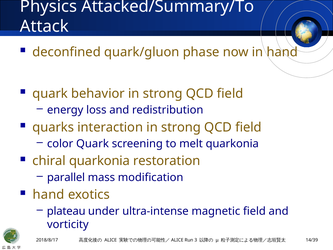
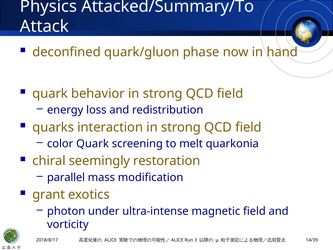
chiral quarkonia: quarkonia -> seemingly
hand at (49, 194): hand -> grant
plateau: plateau -> photon
